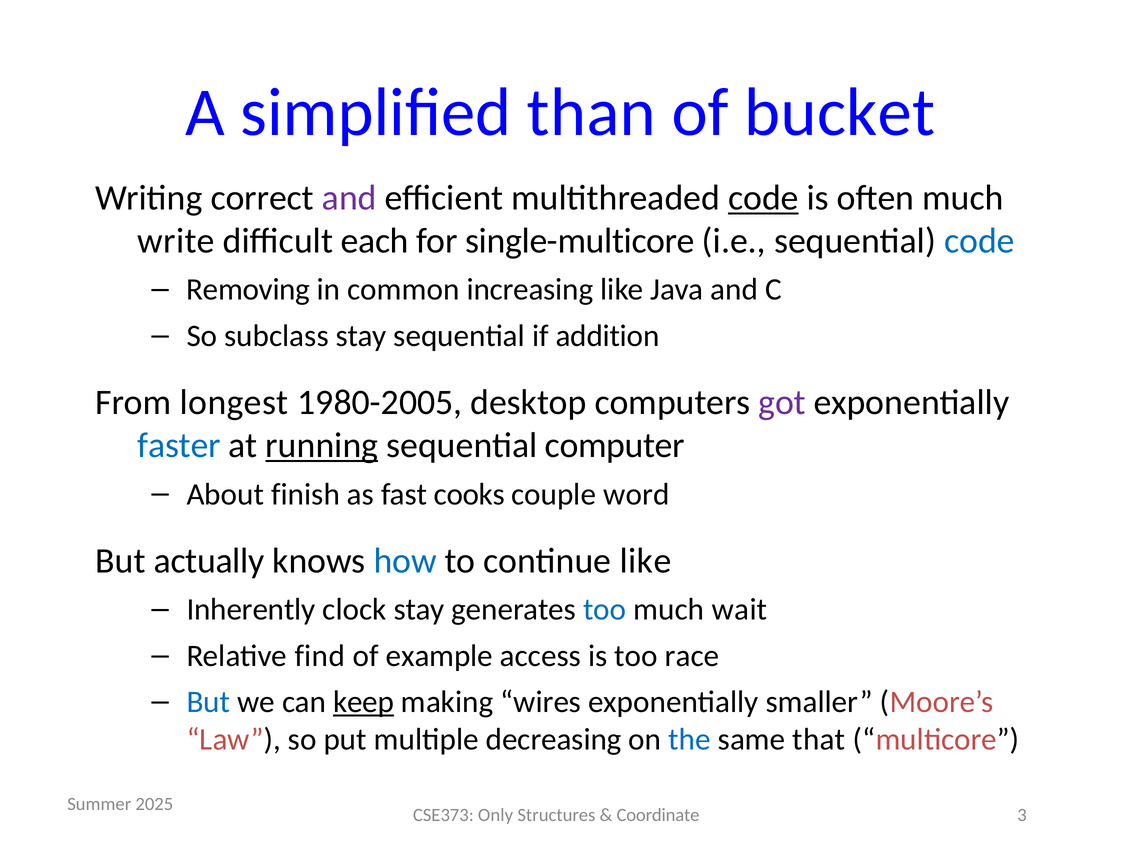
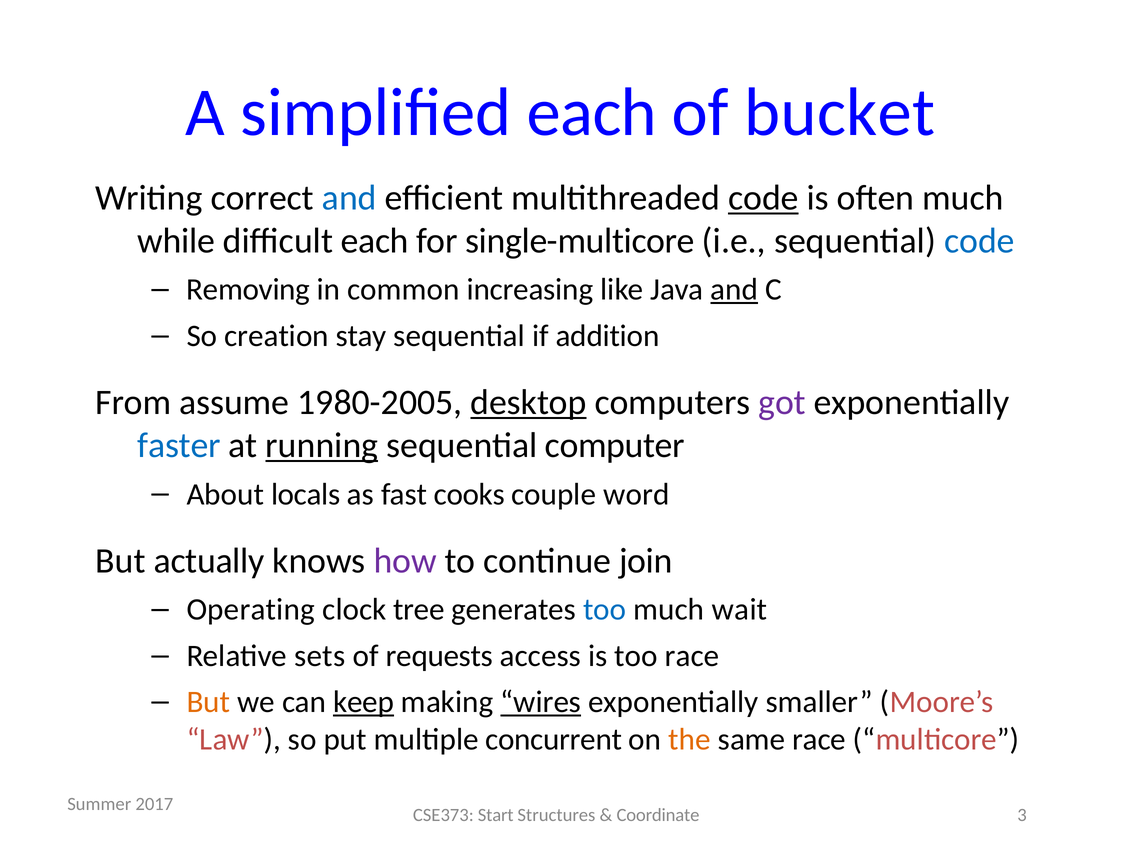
simplified than: than -> each
and at (349, 198) colour: purple -> blue
write: write -> while
and at (734, 290) underline: none -> present
subclass: subclass -> creation
longest: longest -> assume
desktop underline: none -> present
finish: finish -> locals
how colour: blue -> purple
continue like: like -> join
Inherently: Inherently -> Operating
clock stay: stay -> tree
find: find -> sets
example: example -> requests
But at (208, 702) colour: blue -> orange
wires underline: none -> present
decreasing: decreasing -> concurrent
the colour: blue -> orange
same that: that -> race
2025: 2025 -> 2017
Only: Only -> Start
